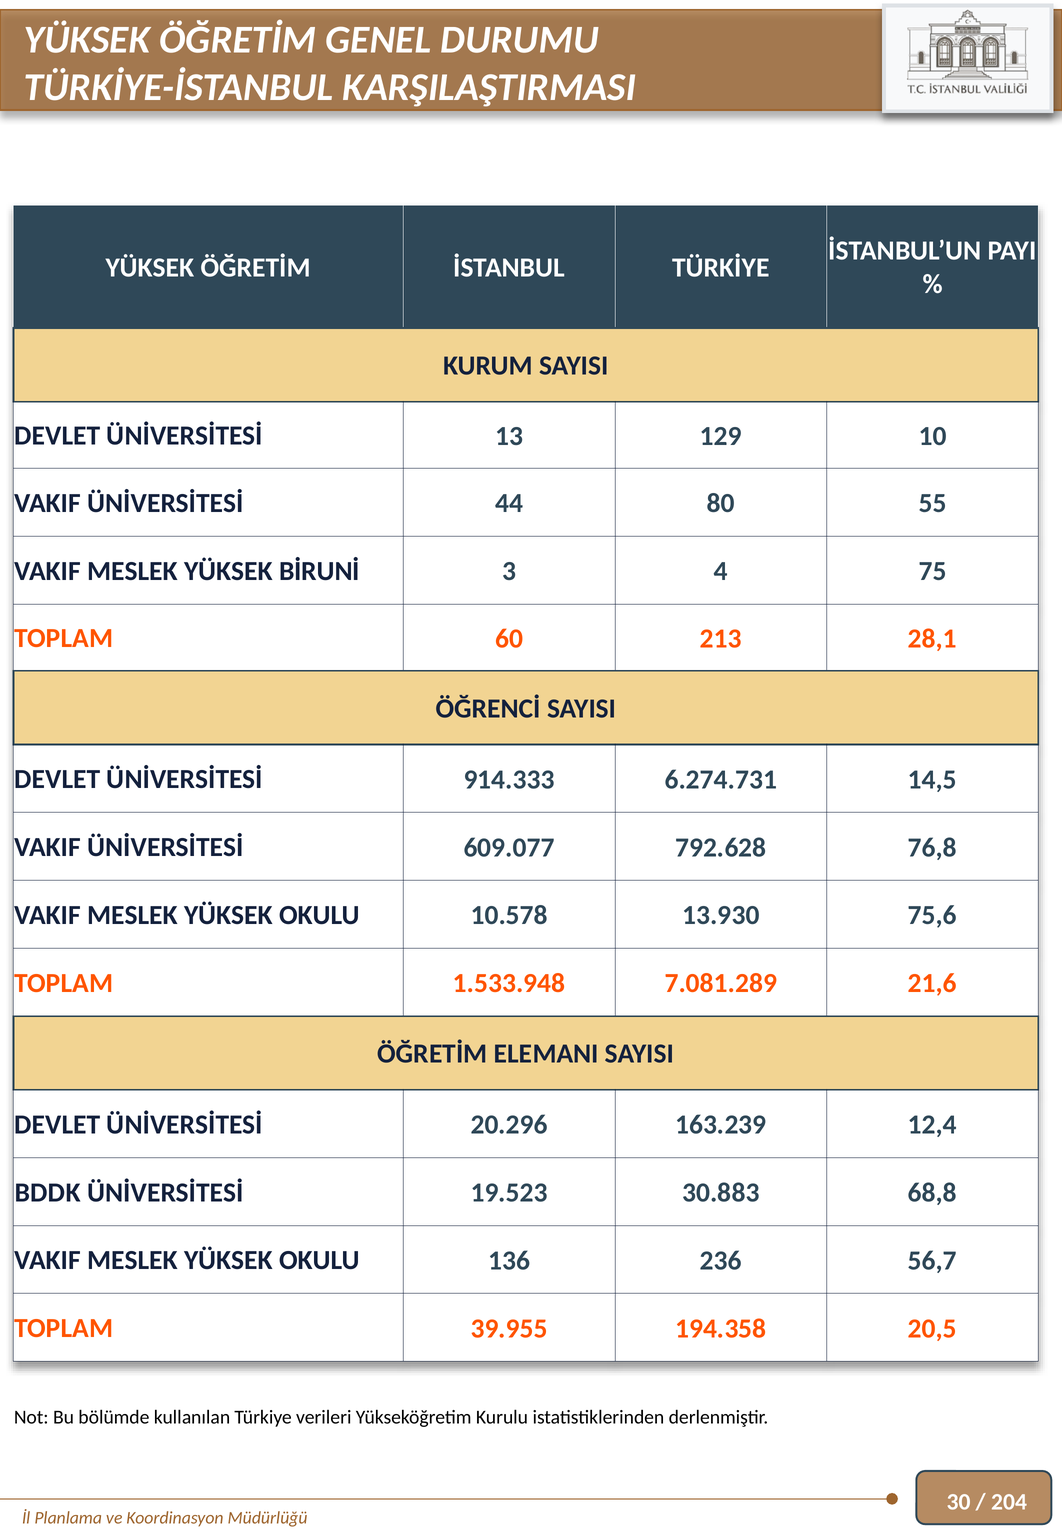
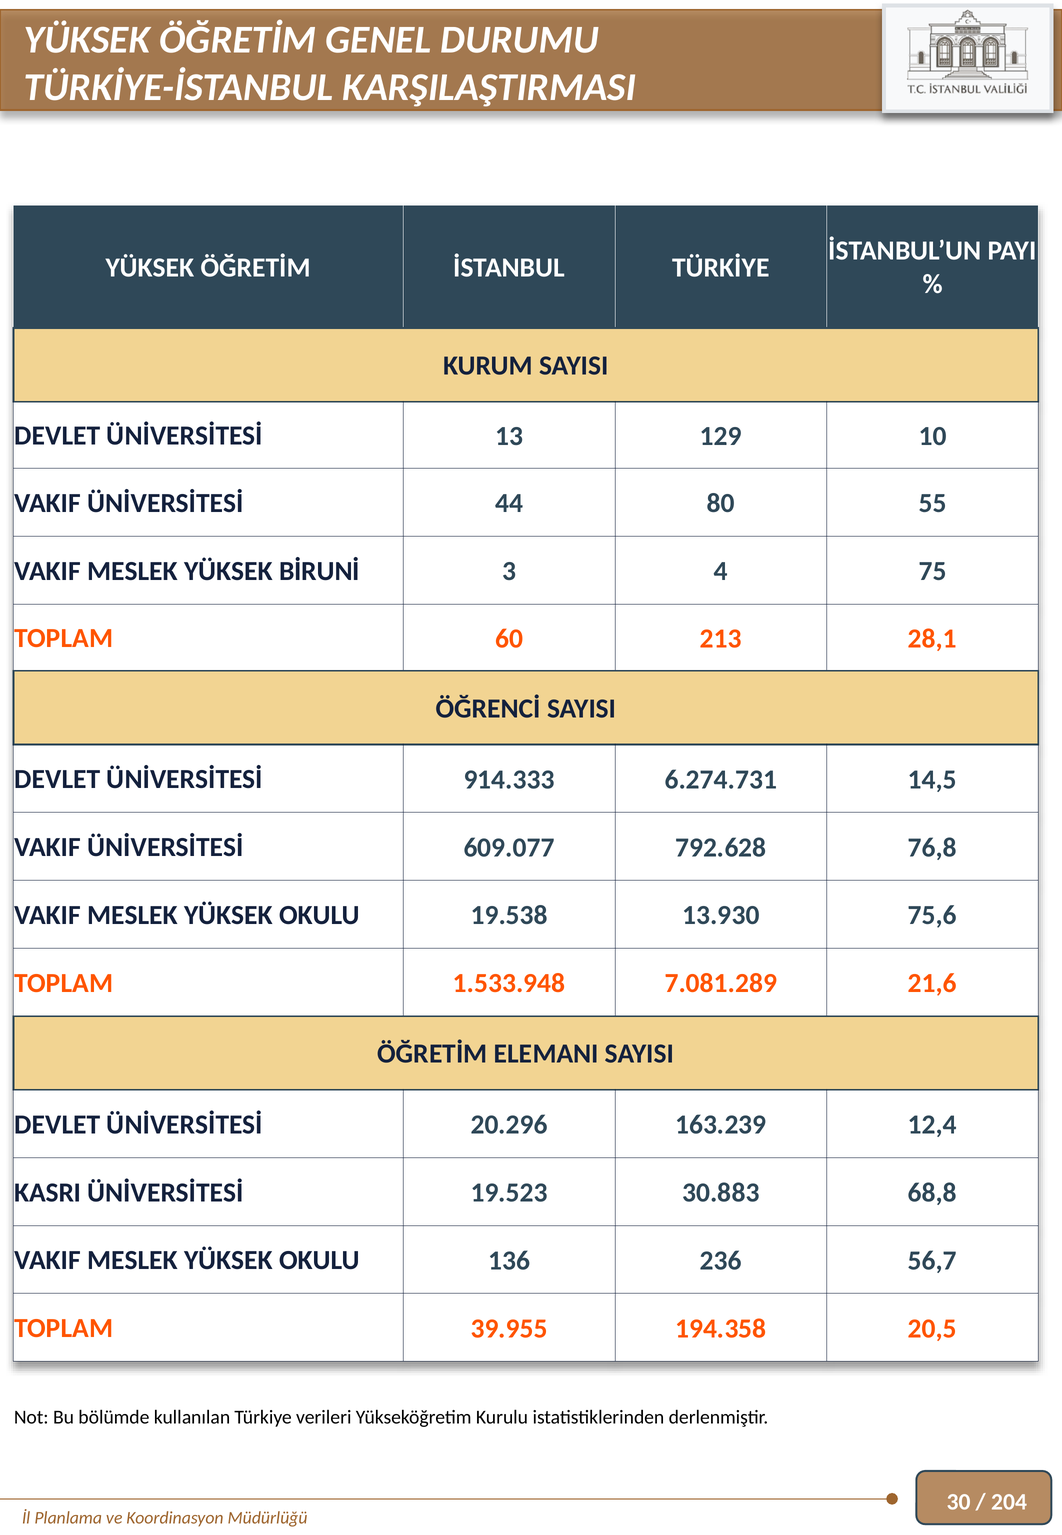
10.578: 10.578 -> 19.538
BDDK: BDDK -> KASRI
